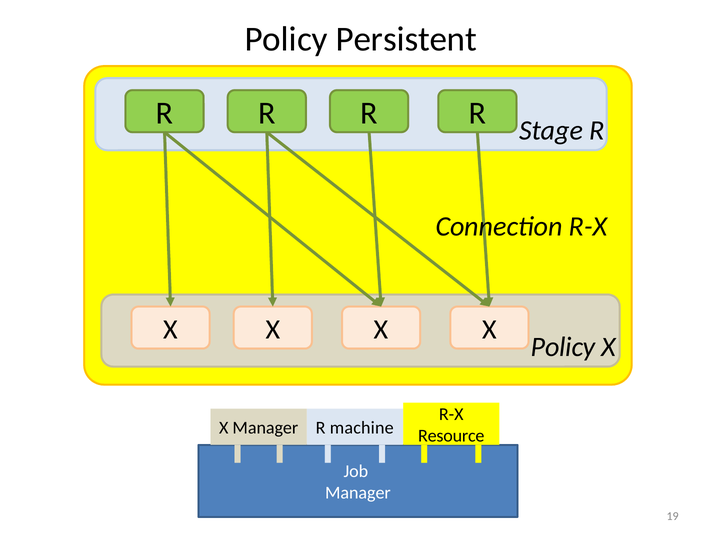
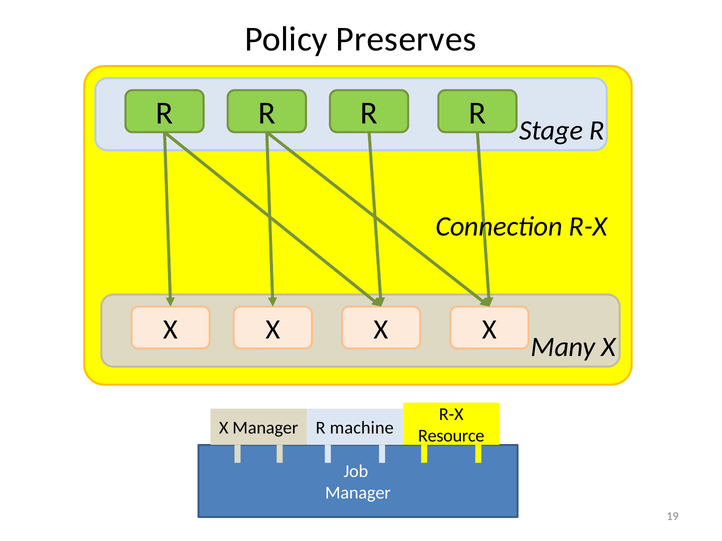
Persistent: Persistent -> Preserves
Policy at (563, 347): Policy -> Many
